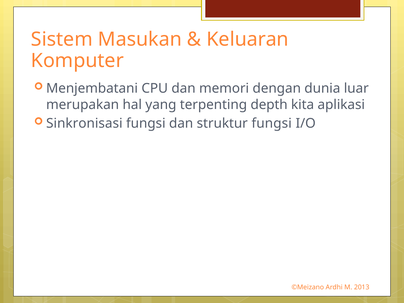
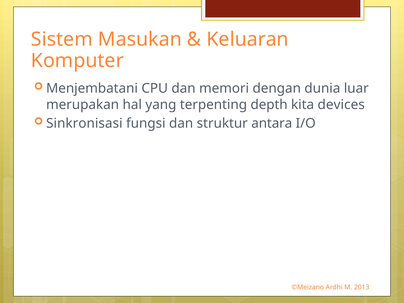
aplikasi: aplikasi -> devices
struktur fungsi: fungsi -> antara
